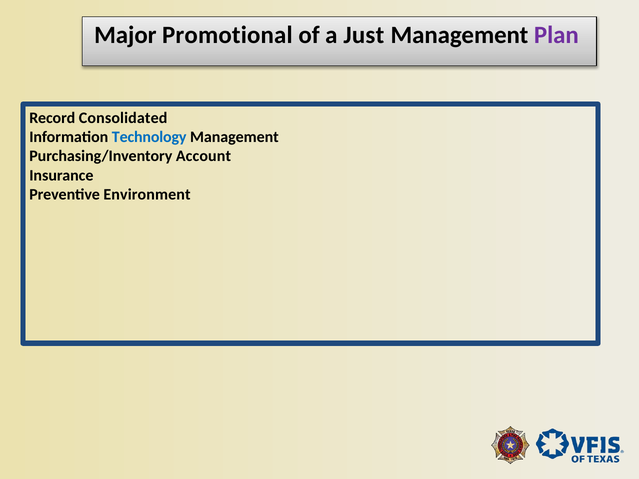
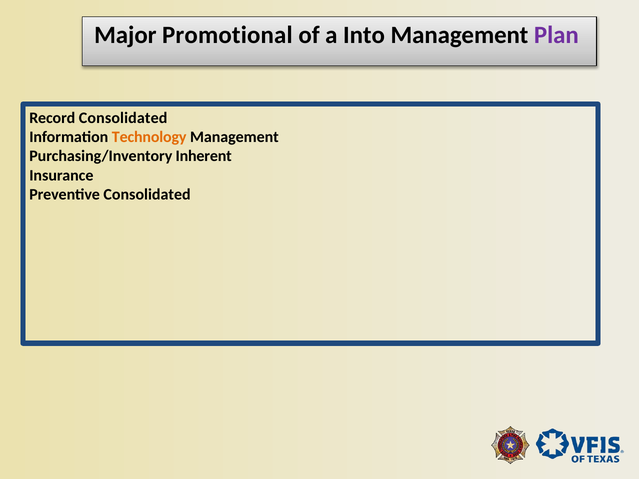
Just: Just -> Into
Technology colour: blue -> orange
Account: Account -> Inherent
Preventive Environment: Environment -> Consolidated
